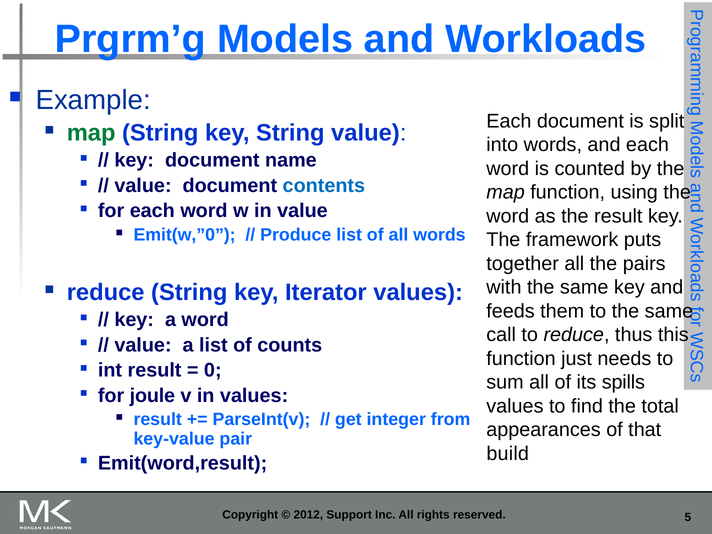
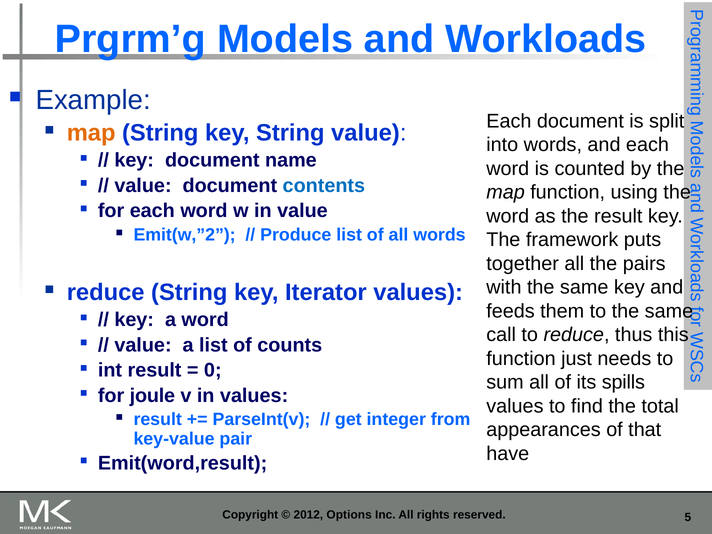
map at (91, 133) colour: green -> orange
Emit(w,”0: Emit(w,”0 -> Emit(w,”2
build: build -> have
Support: Support -> Options
